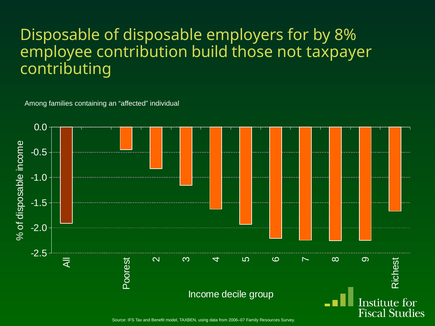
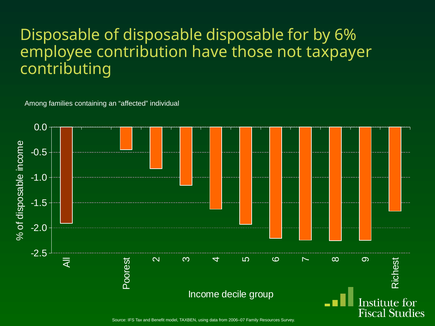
disposable employers: employers -> disposable
8%: 8% -> 6%
build: build -> have
